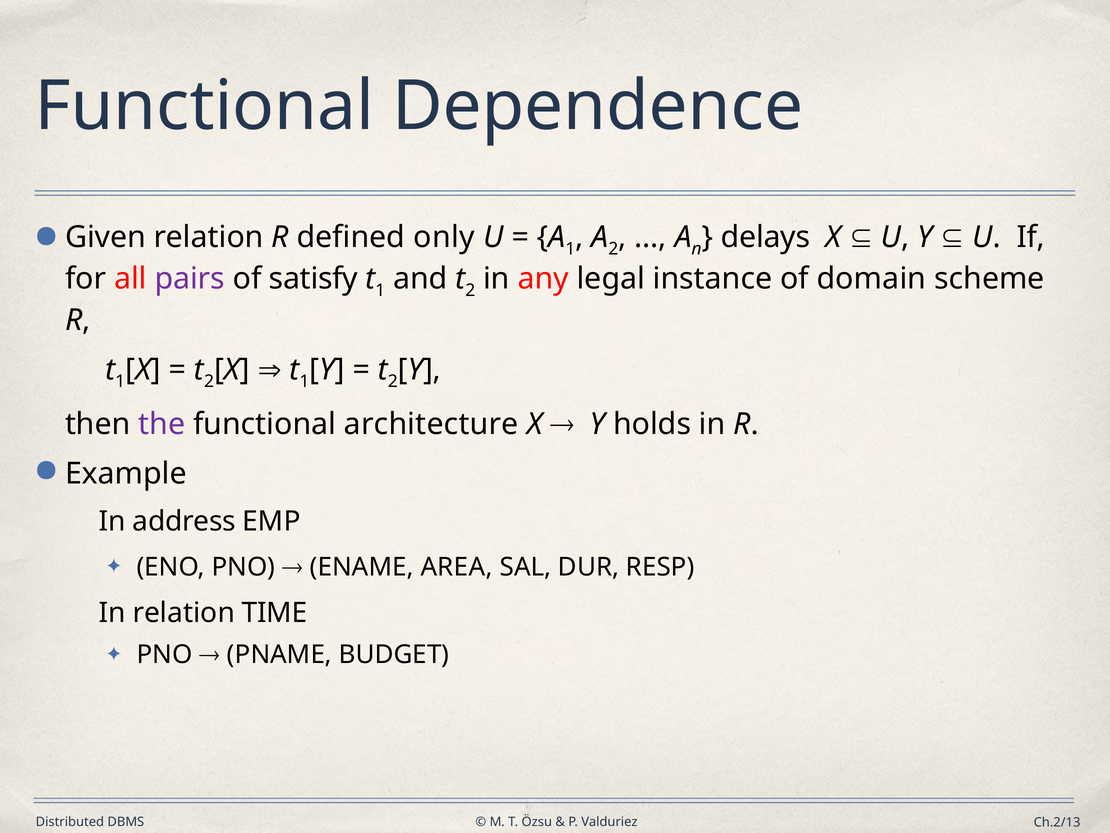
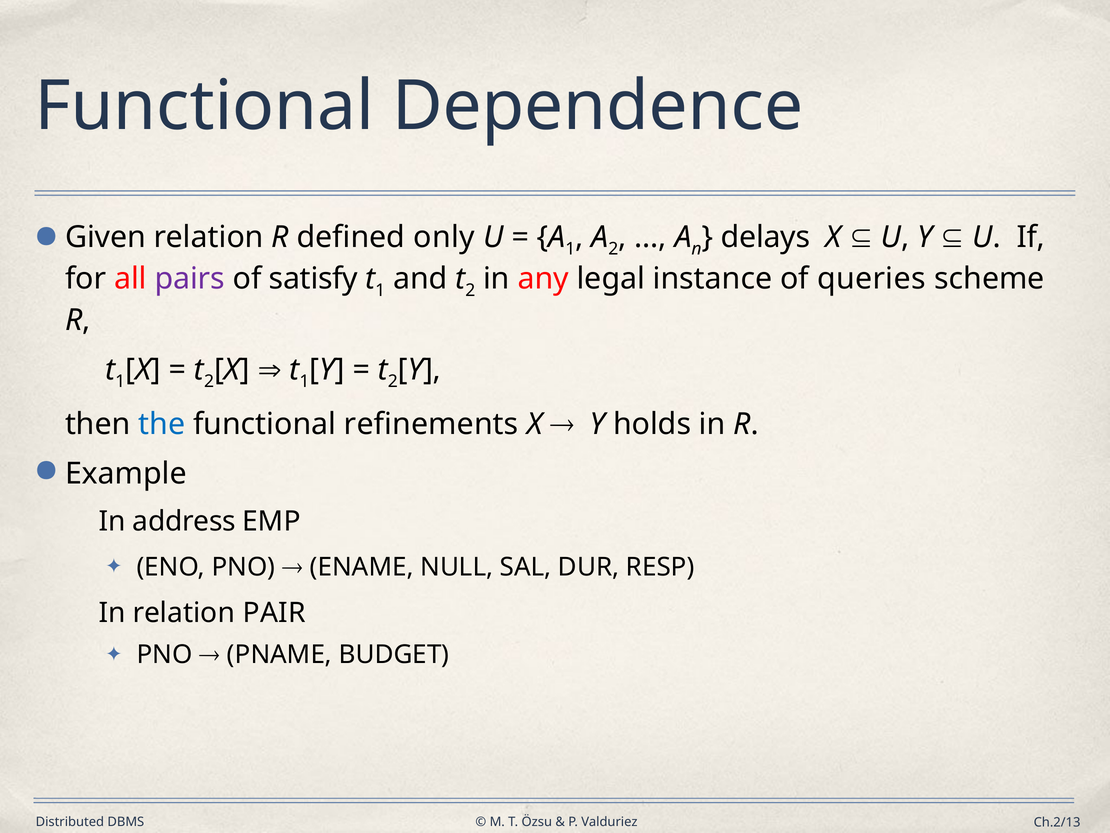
domain: domain -> queries
the colour: purple -> blue
architecture: architecture -> refinements
AREA: AREA -> NULL
TIME: TIME -> PAIR
